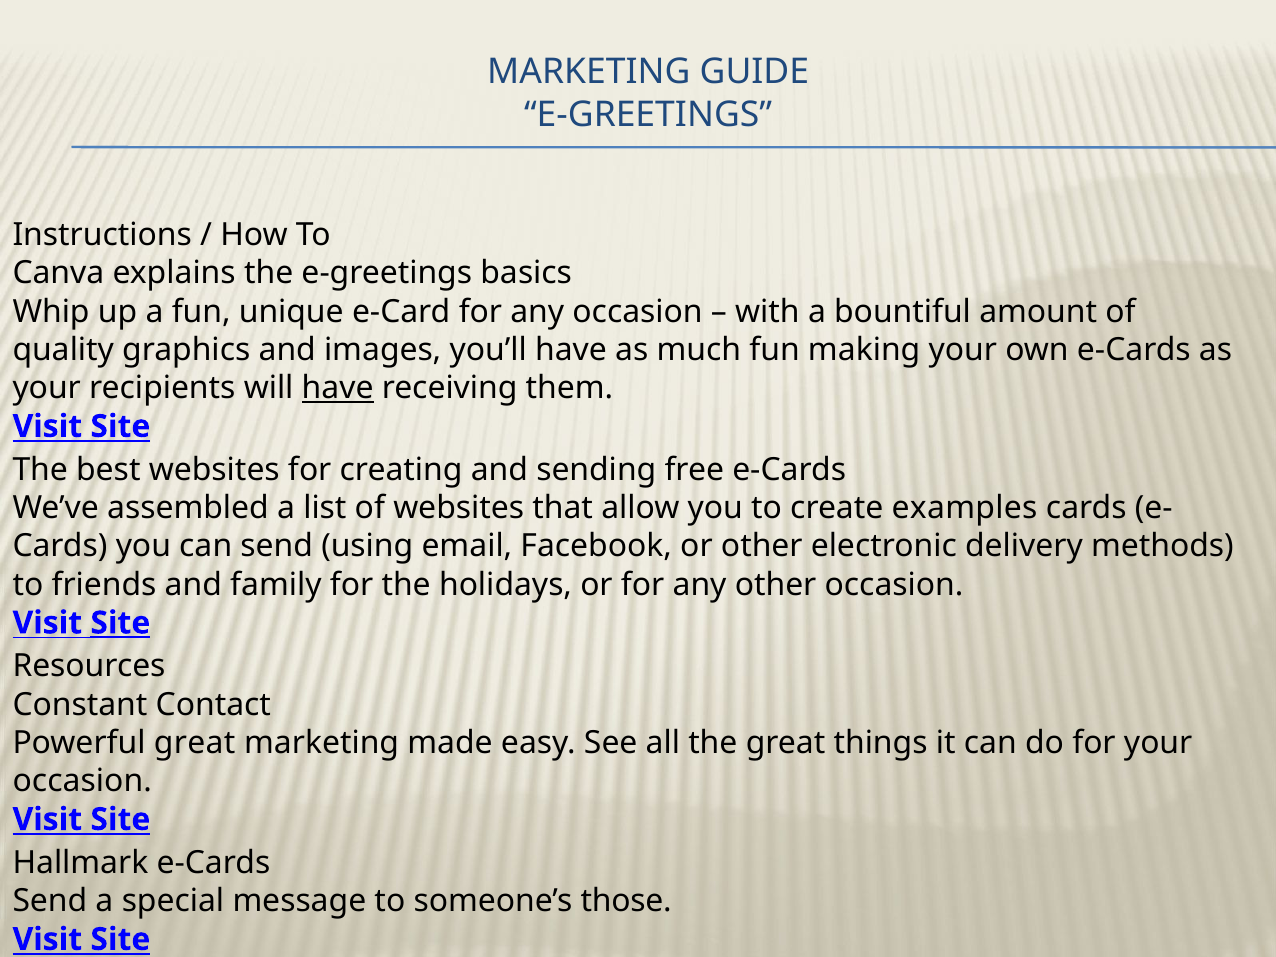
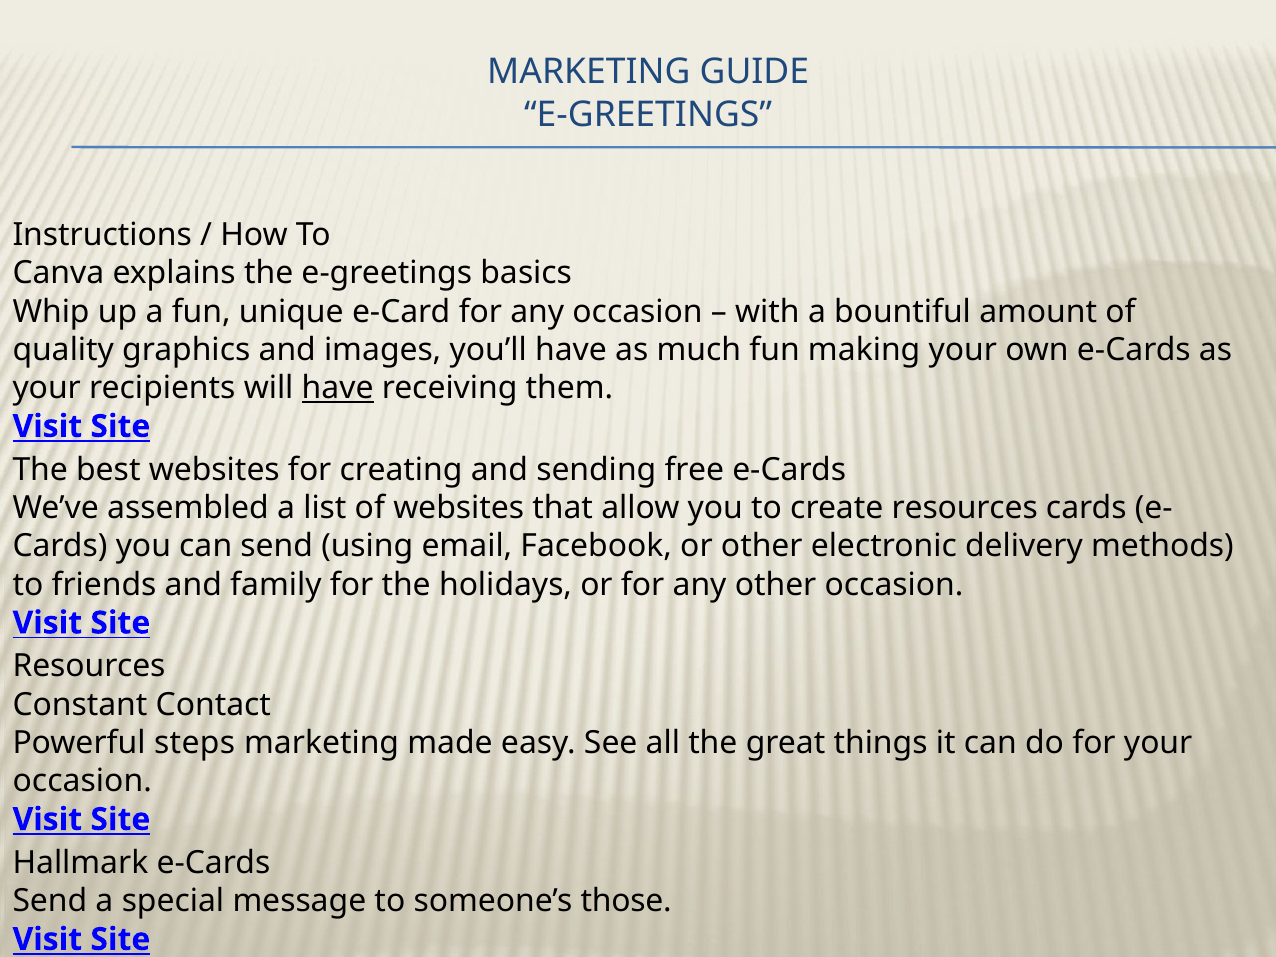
create examples: examples -> resources
Site at (120, 623) underline: present -> none
Powerful great: great -> steps
